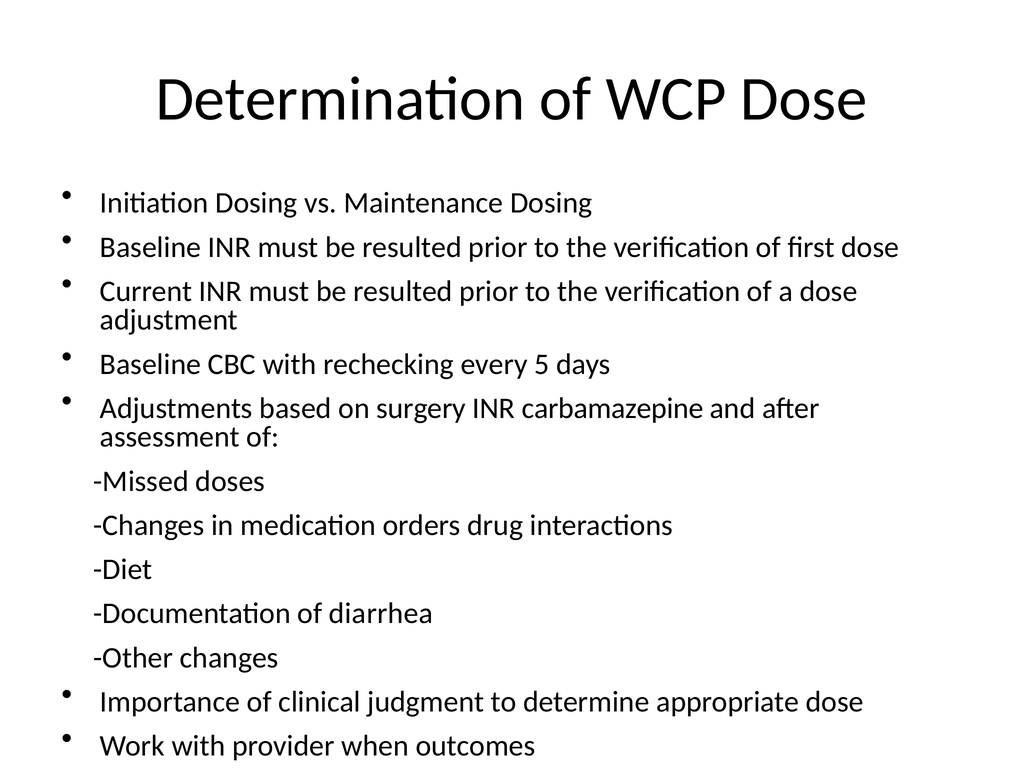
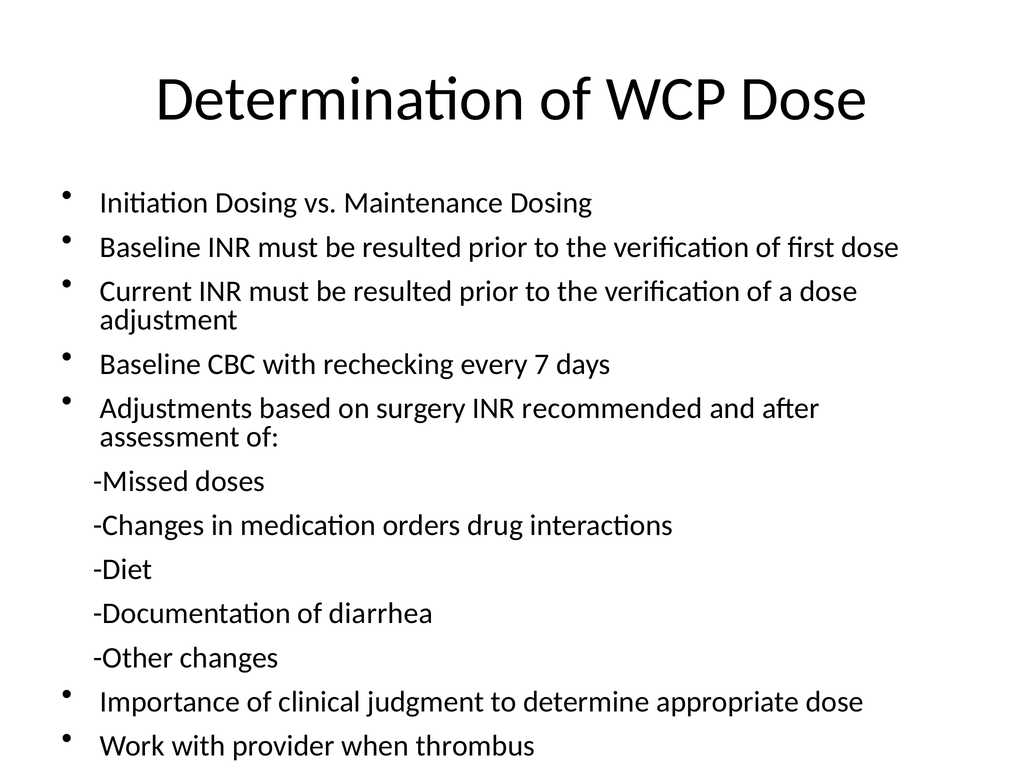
5: 5 -> 7
carbamazepine: carbamazepine -> recommended
outcomes: outcomes -> thrombus
